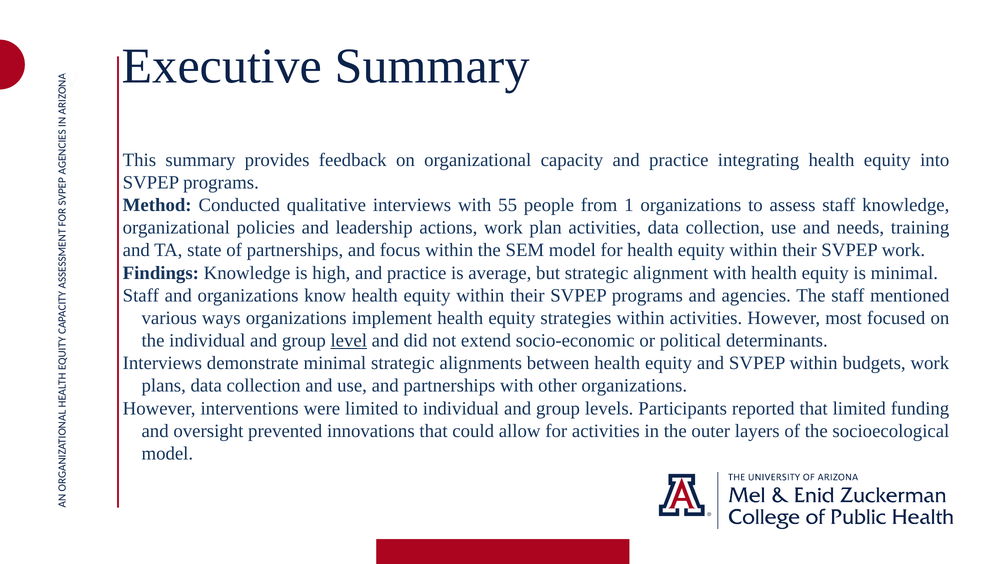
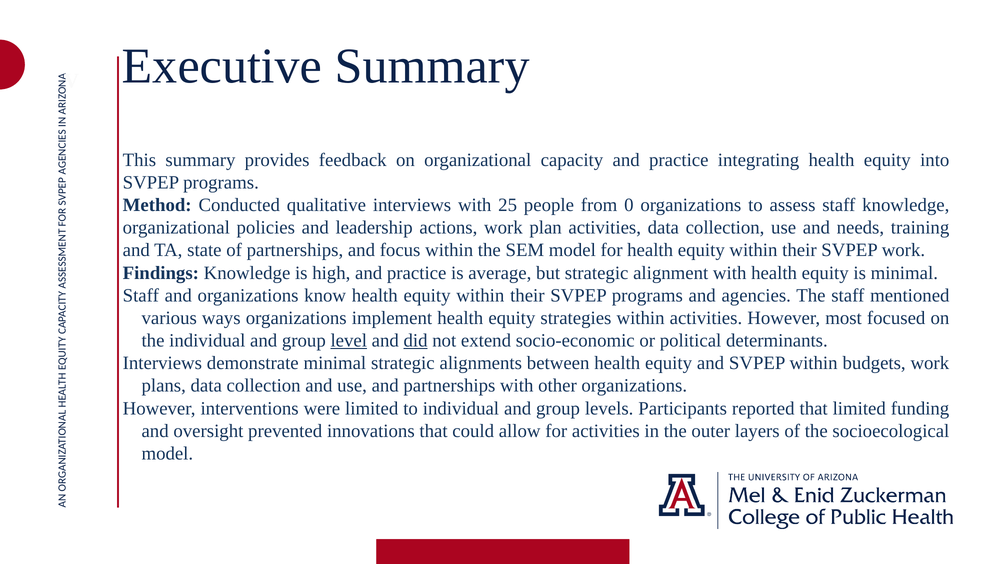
55: 55 -> 25
1: 1 -> 0
did underline: none -> present
